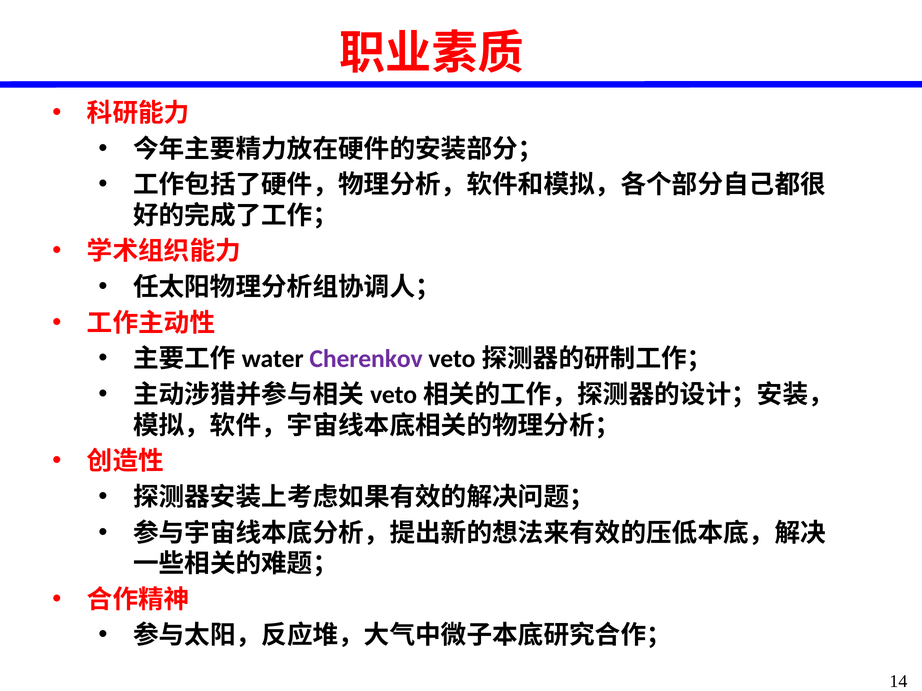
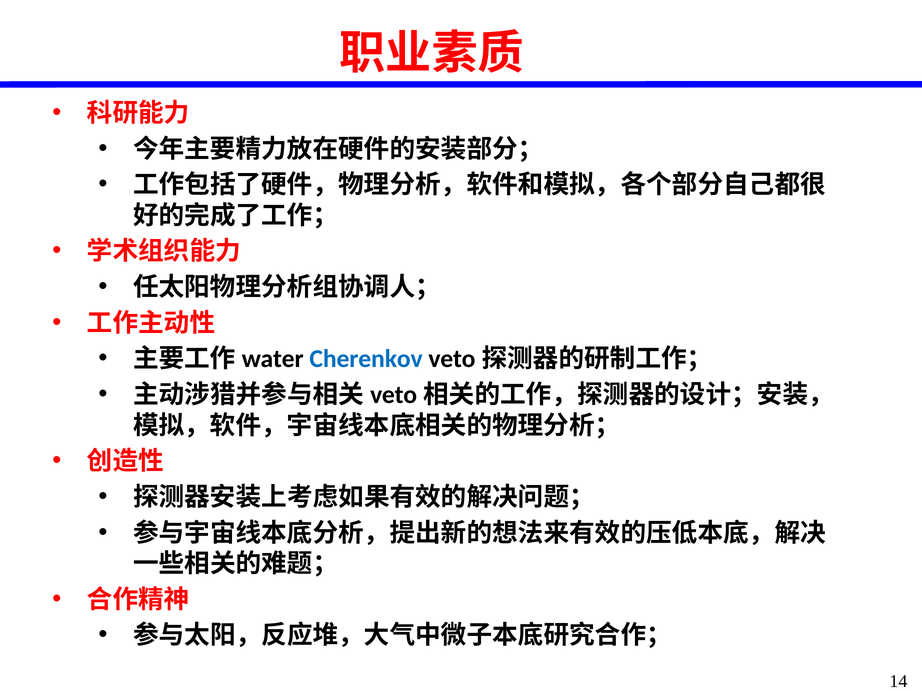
Cherenkov colour: purple -> blue
